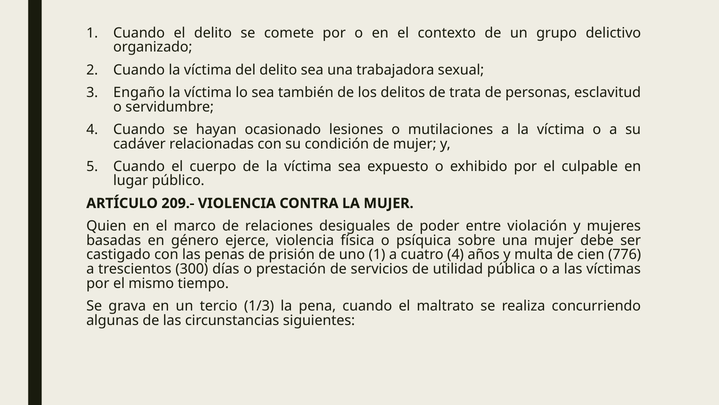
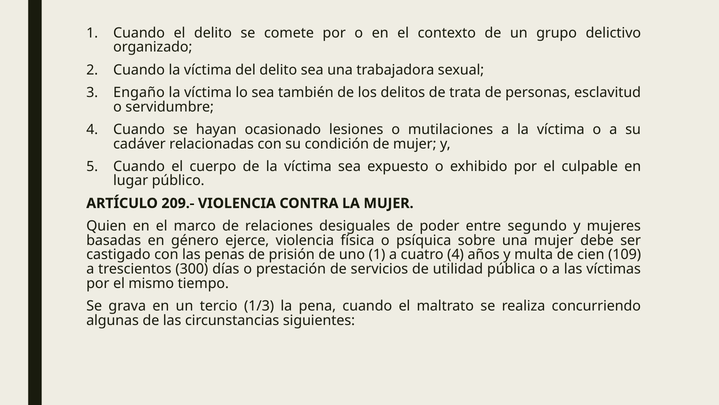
violación: violación -> segundo
776: 776 -> 109
